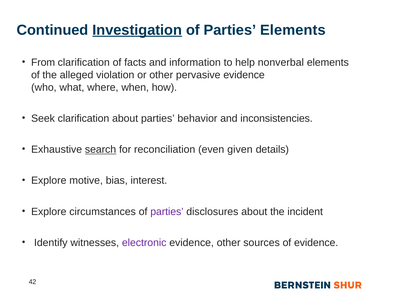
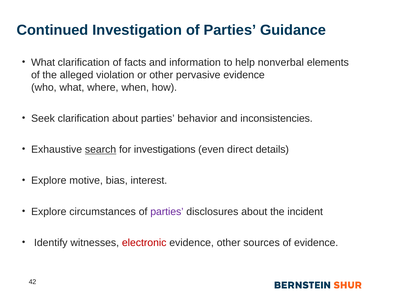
Investigation underline: present -> none
Parties Elements: Elements -> Guidance
From at (43, 63): From -> What
reconciliation: reconciliation -> investigations
given: given -> direct
electronic colour: purple -> red
